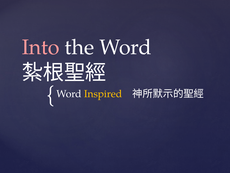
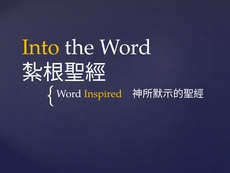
Into colour: pink -> yellow
